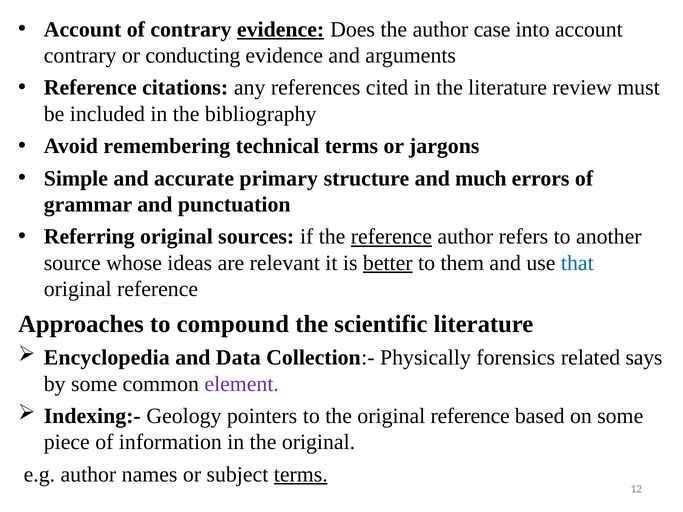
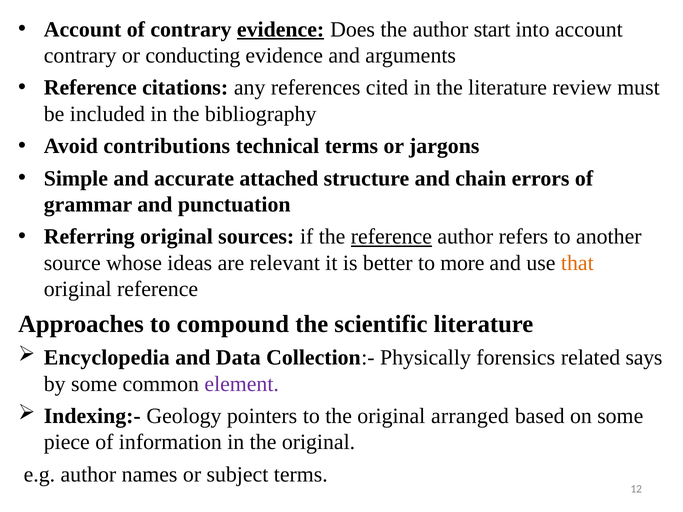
case: case -> start
remembering: remembering -> contributions
primary: primary -> attached
much: much -> chain
better underline: present -> none
them: them -> more
that colour: blue -> orange
the original reference: reference -> arranged
terms at (301, 475) underline: present -> none
